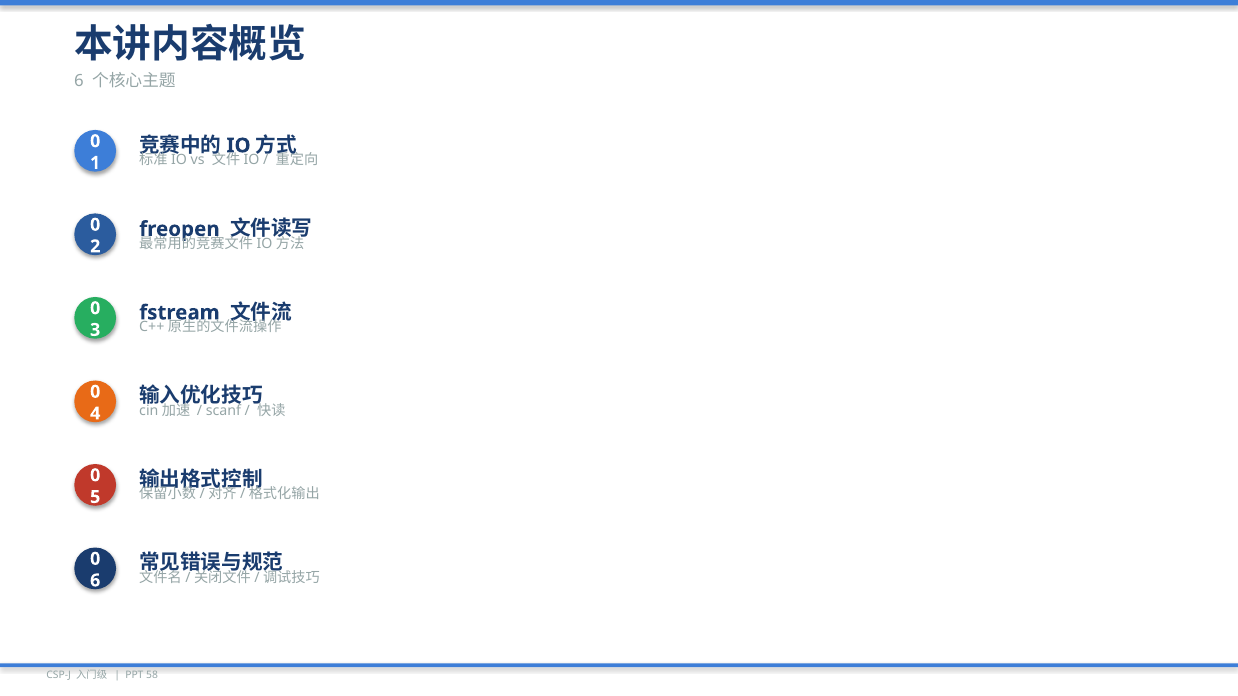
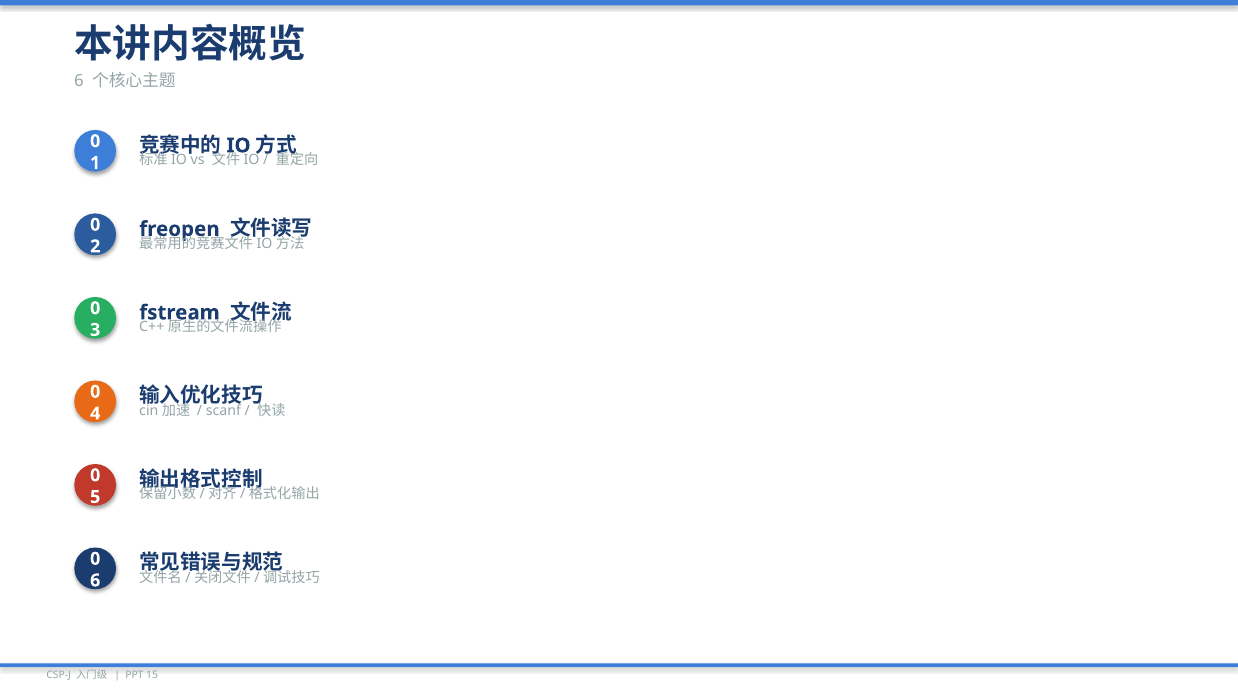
58: 58 -> 15
